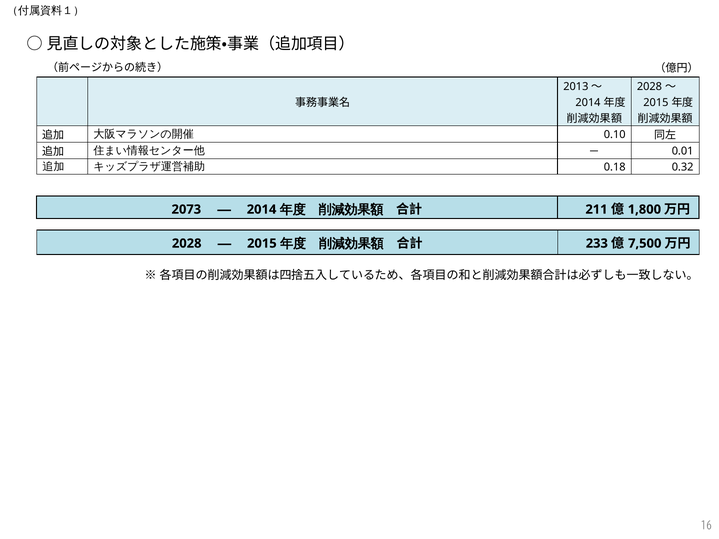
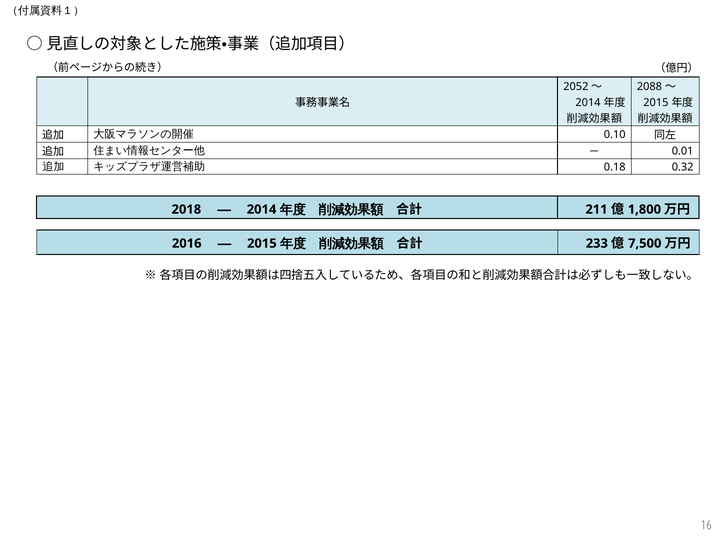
2013: 2013 -> 2052
2028 at (649, 87): 2028 -> 2088
2073: 2073 -> 2018
2028 at (187, 244): 2028 -> 2016
